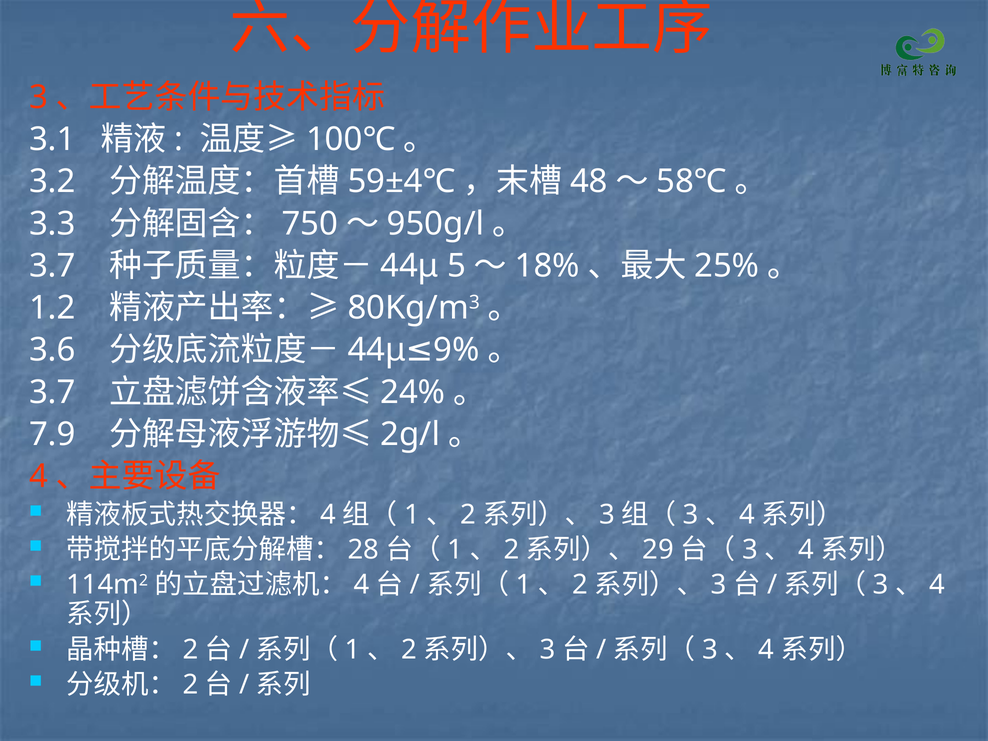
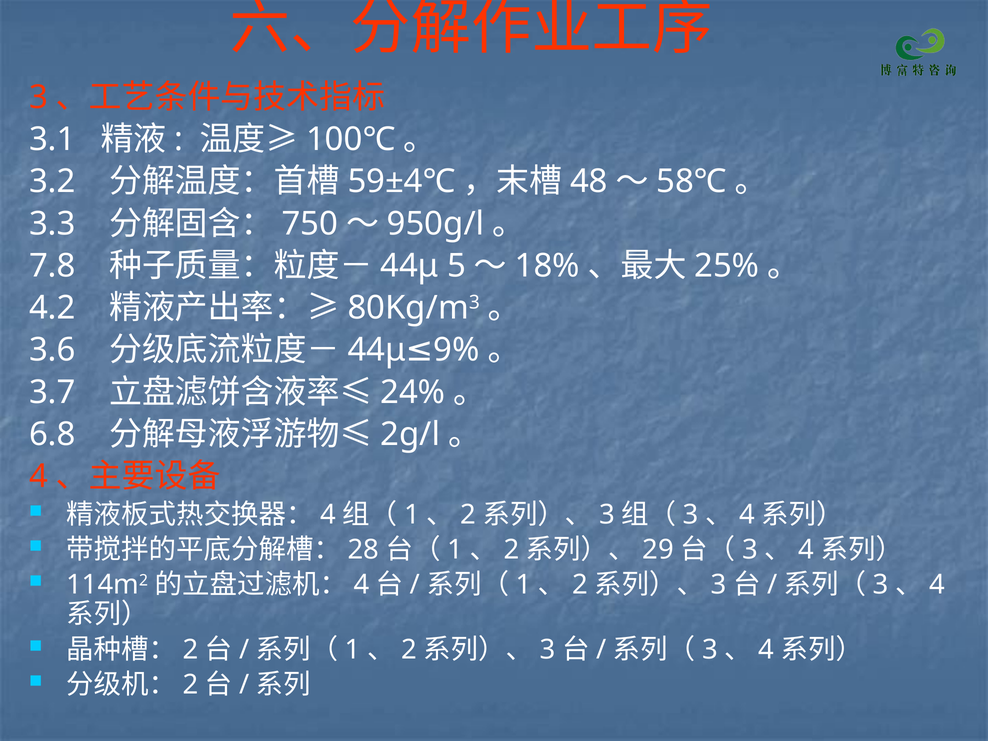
3.7 at (52, 266): 3.7 -> 7.8
1.2: 1.2 -> 4.2
7.9: 7.9 -> 6.8
